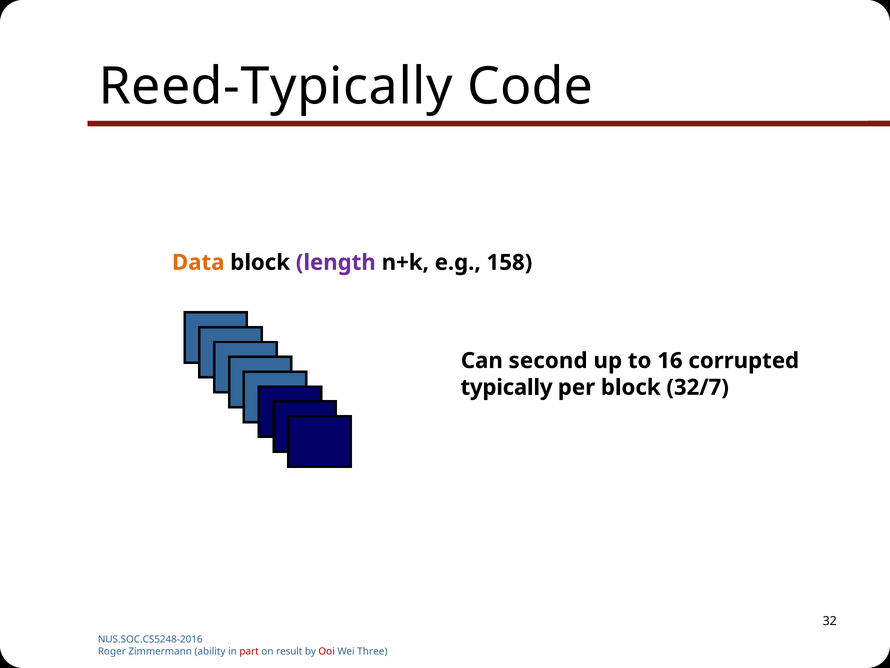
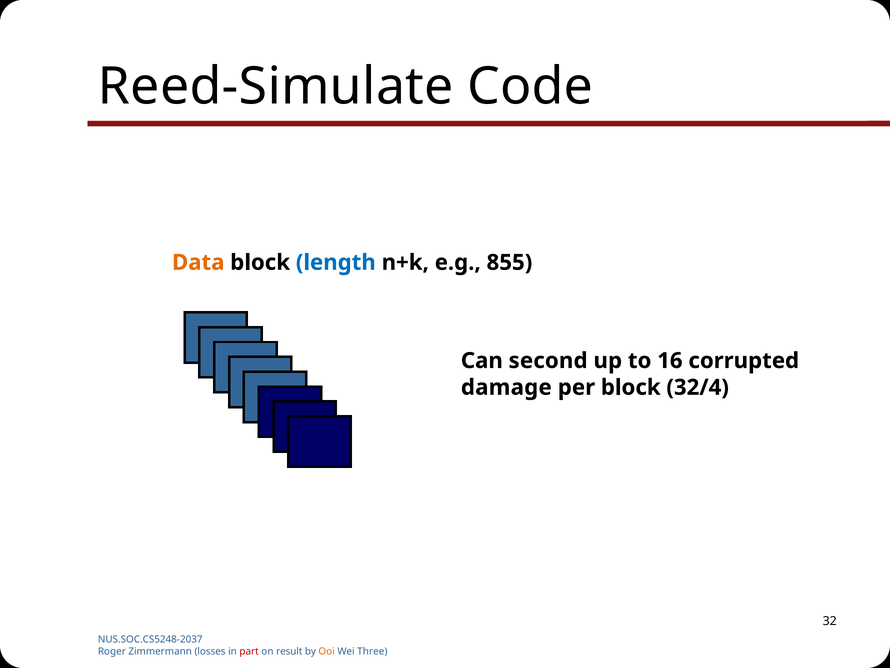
Reed-Typically: Reed-Typically -> Reed-Simulate
length colour: purple -> blue
158: 158 -> 855
typically: typically -> damage
32/7: 32/7 -> 32/4
NUS.SOC.CS5248-2016: NUS.SOC.CS5248-2016 -> NUS.SOC.CS5248-2037
ability: ability -> losses
Ooi colour: red -> orange
